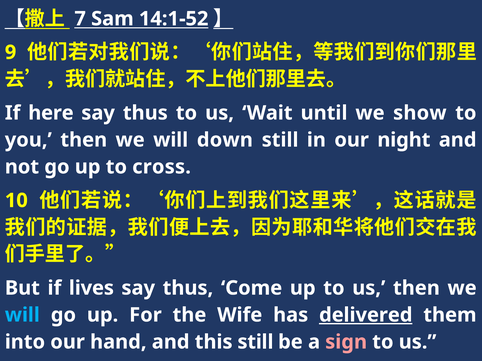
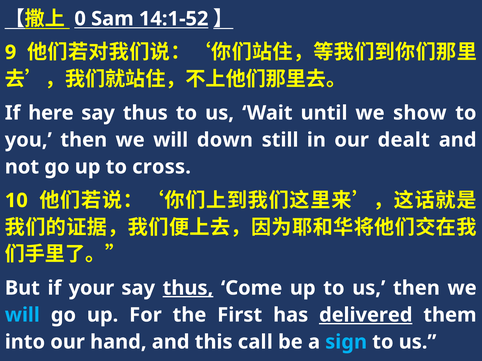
7: 7 -> 0
night: night -> dealt
lives: lives -> your
thus at (188, 288) underline: none -> present
Wife: Wife -> First
this still: still -> call
sign colour: pink -> light blue
